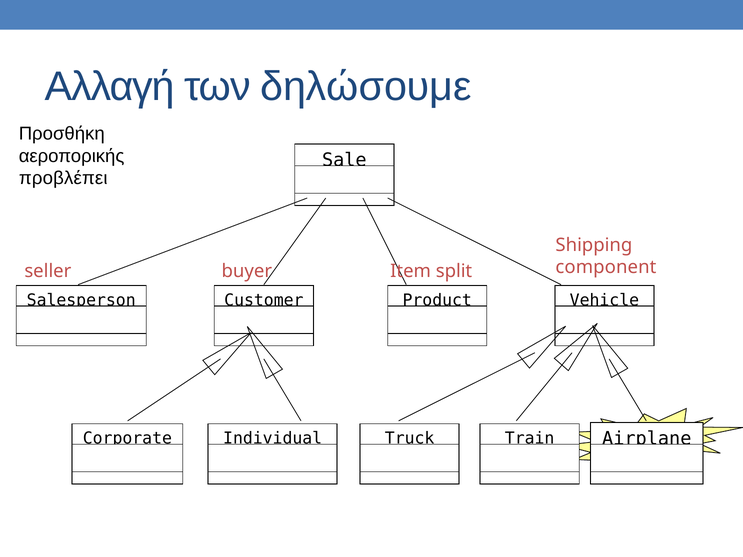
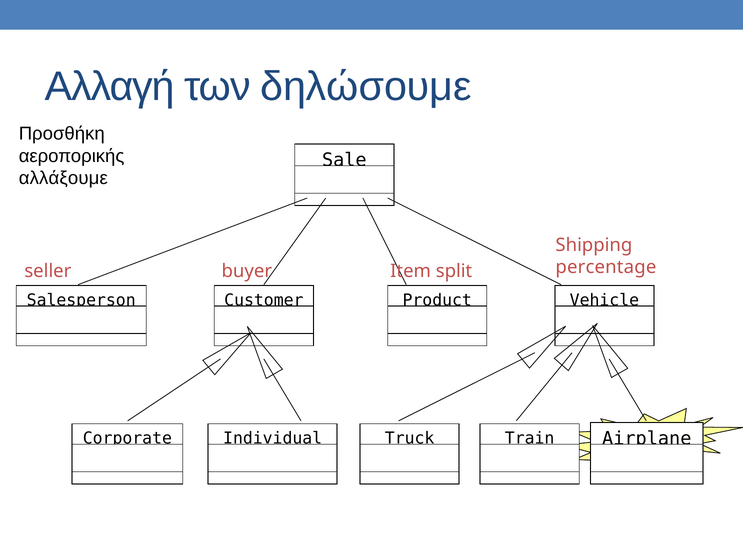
προβλέπει: προβλέπει -> αλλάξουμε
component: component -> percentage
